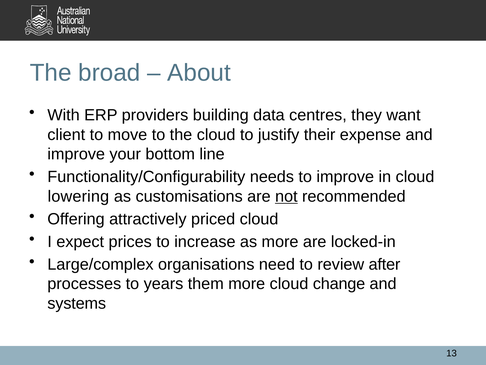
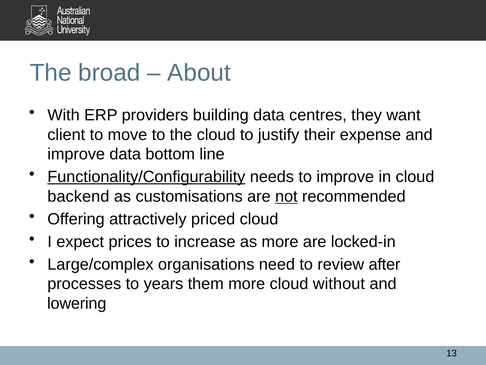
improve your: your -> data
Functionality/Configurability underline: none -> present
lowering: lowering -> backend
change: change -> without
systems: systems -> lowering
